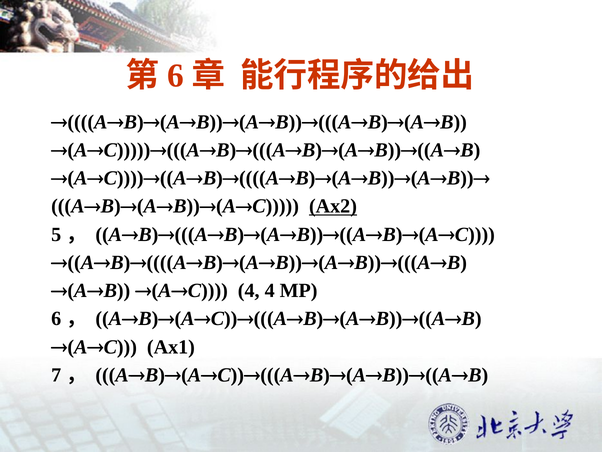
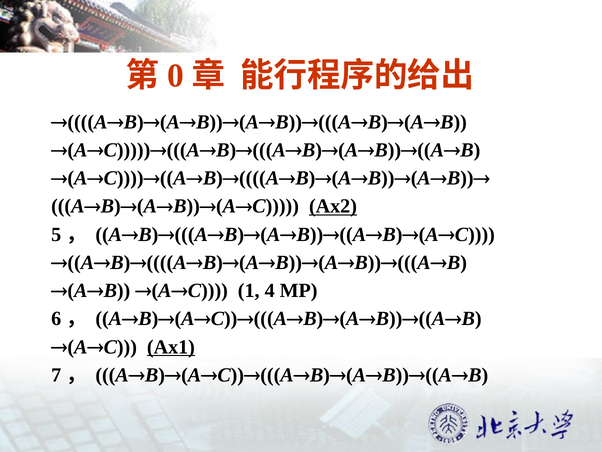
6: 6 -> 0
4 at (249, 290): 4 -> 1
Ax1 underline: none -> present
